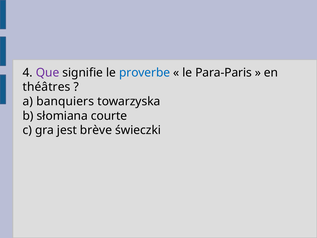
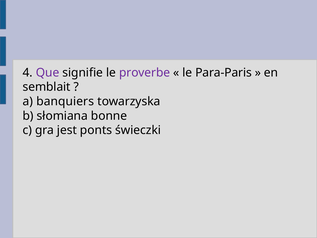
proverbe colour: blue -> purple
théâtres: théâtres -> semblait
courte: courte -> bonne
brève: brève -> ponts
